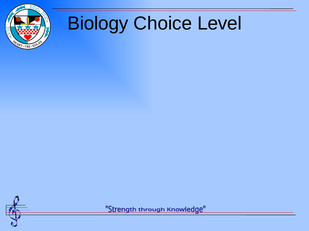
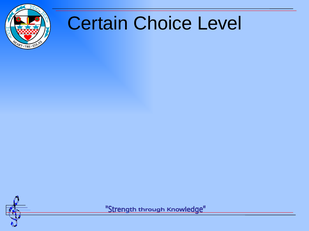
Biology: Biology -> Certain
